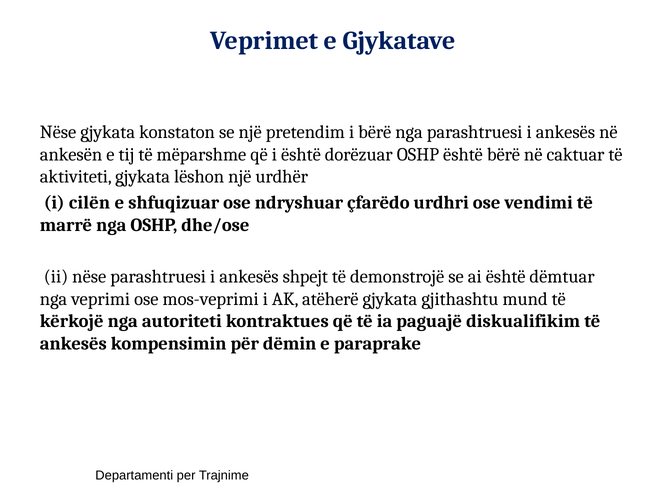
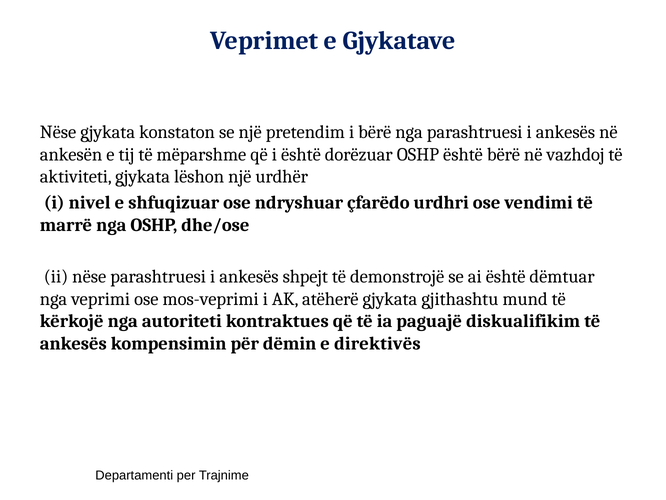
caktuar: caktuar -> vazhdoj
cilën: cilën -> nivel
paraprake: paraprake -> direktivës
